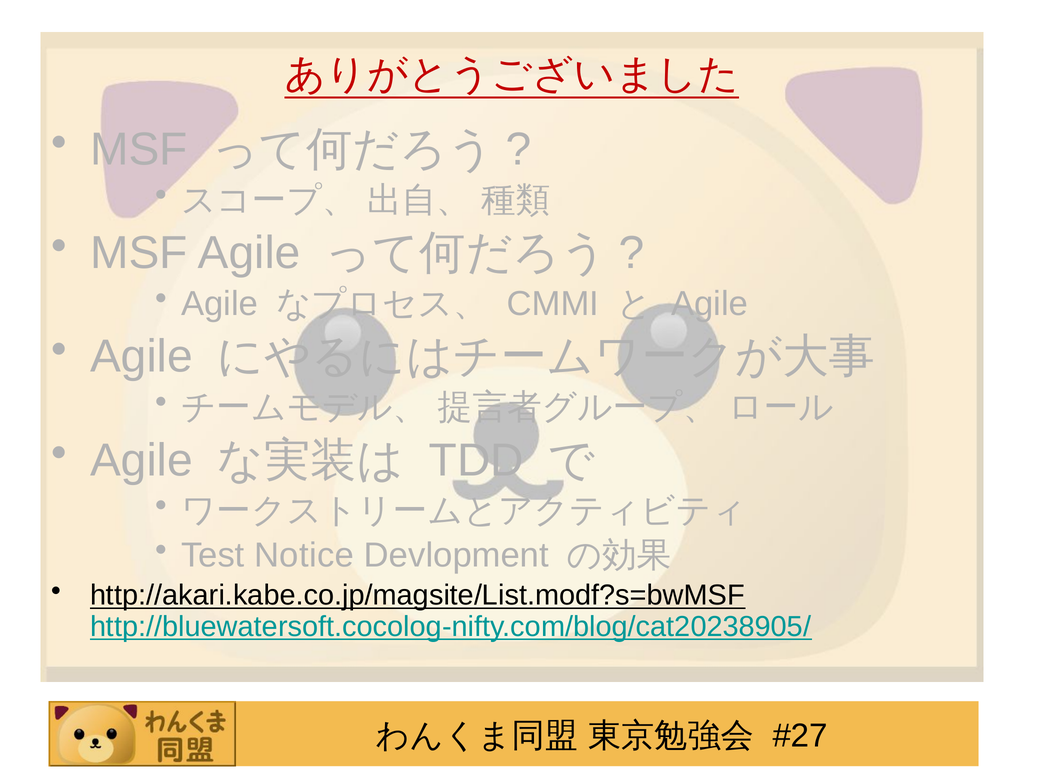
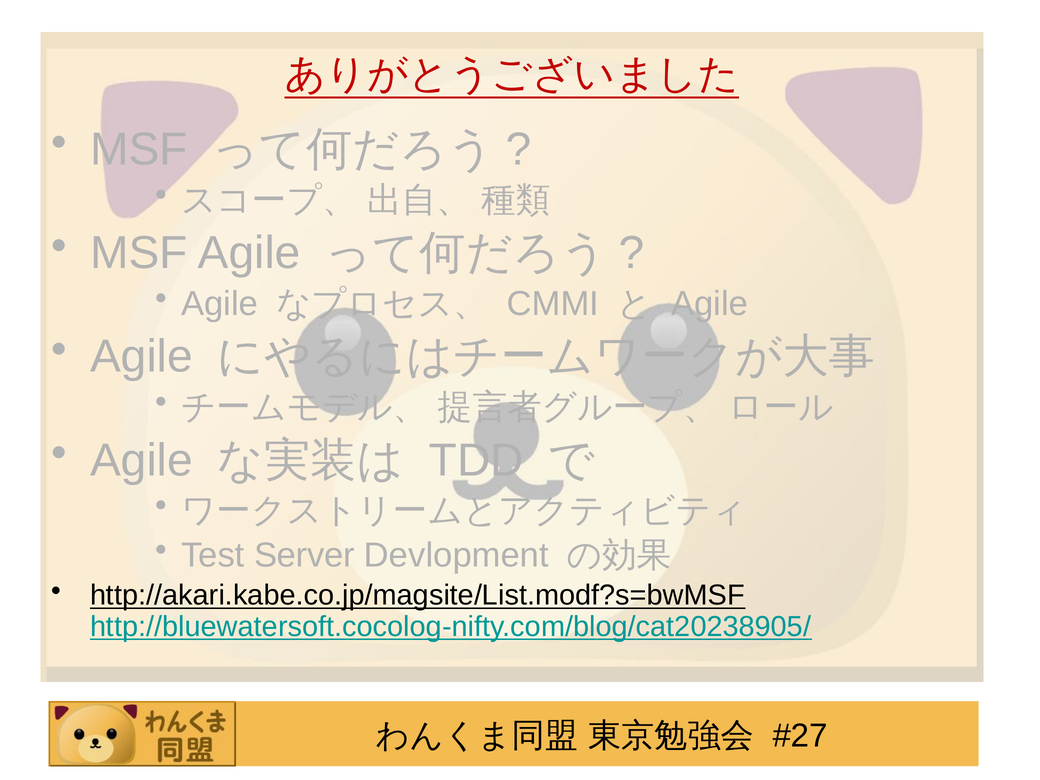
Notice: Notice -> Server
